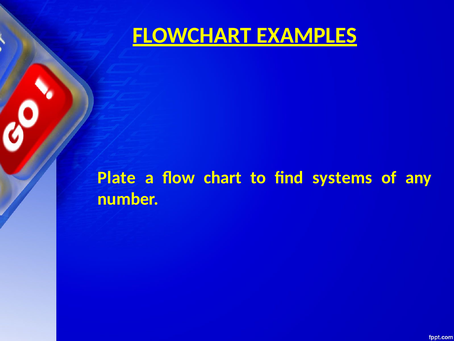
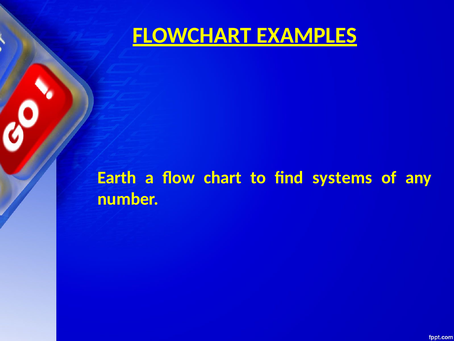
Plate: Plate -> Earth
